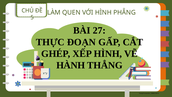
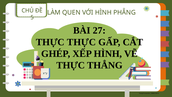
THỰC ĐOẠN: ĐOẠN -> THỰC
HÀNH at (71, 65): HÀNH -> THỰC
